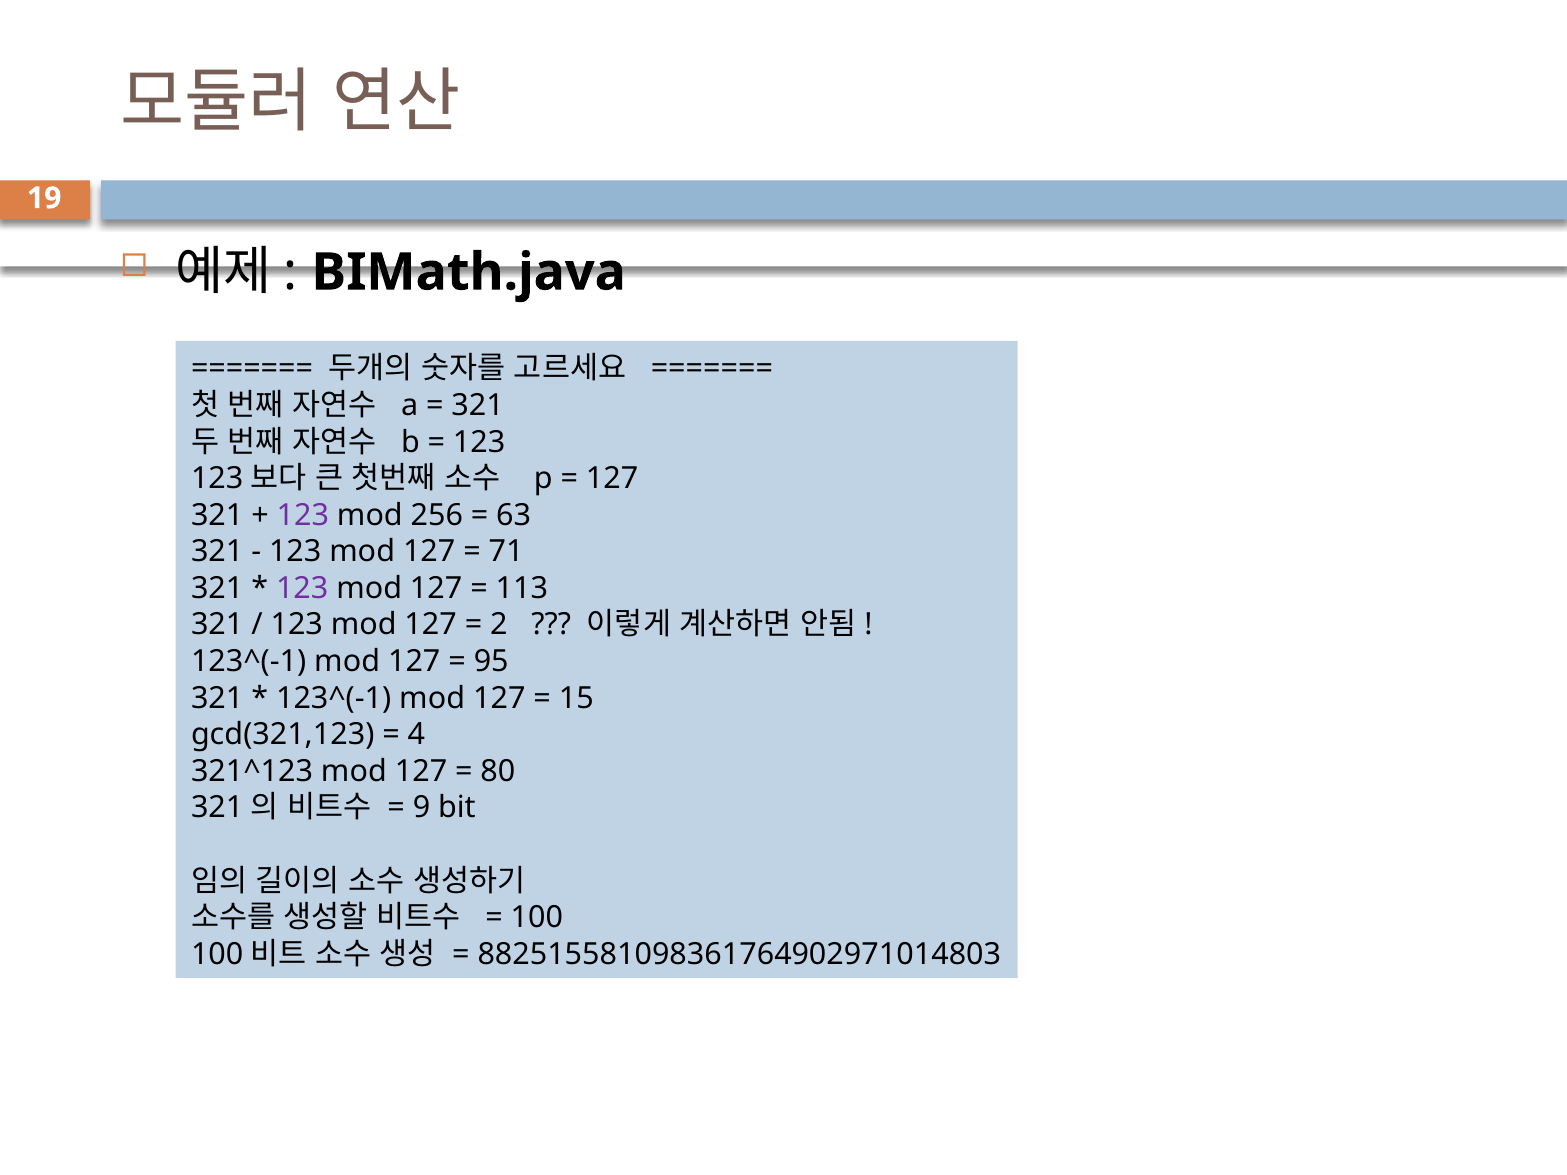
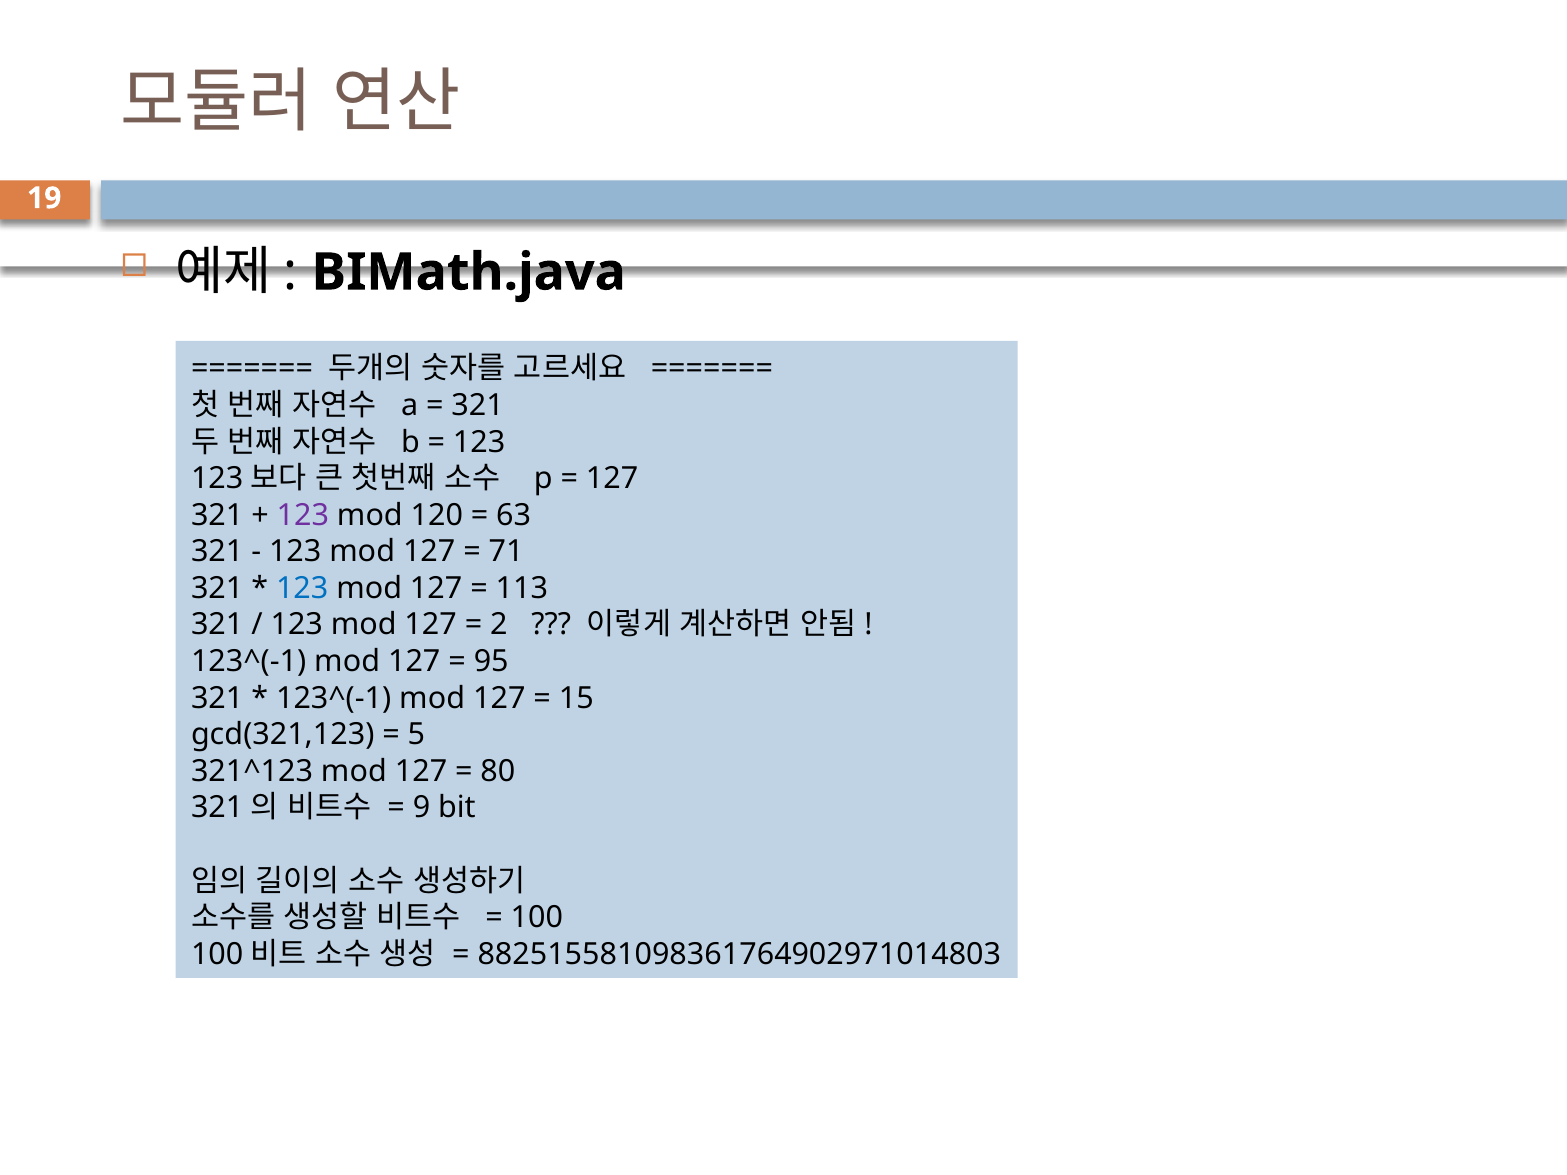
256: 256 -> 120
123 at (302, 588) colour: purple -> blue
4: 4 -> 5
